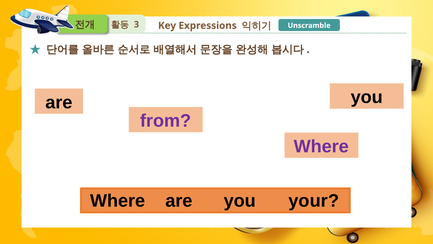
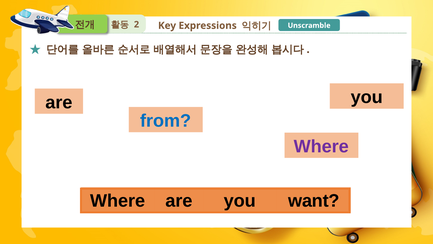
3: 3 -> 2
from colour: purple -> blue
your: your -> want
